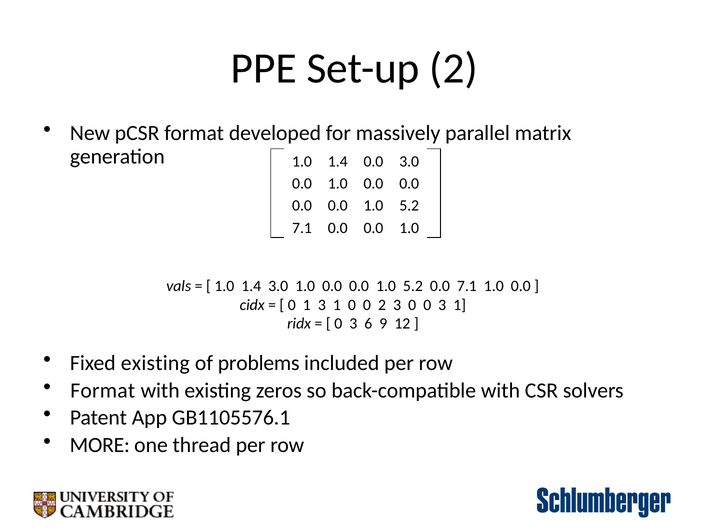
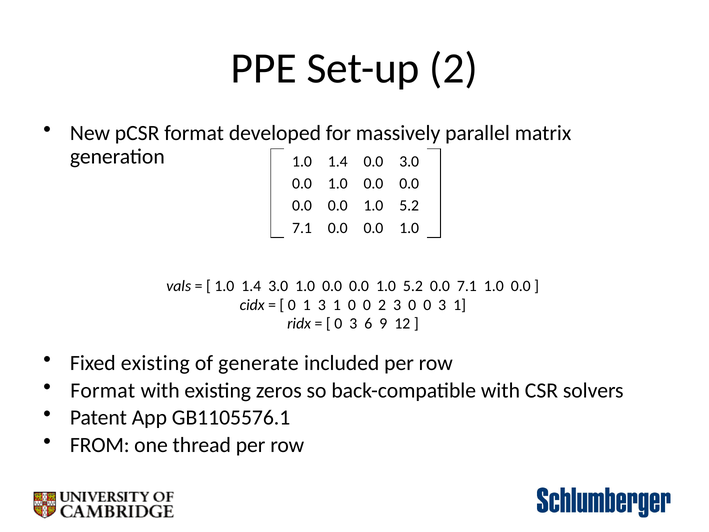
problems: problems -> generate
MORE: MORE -> FROM
